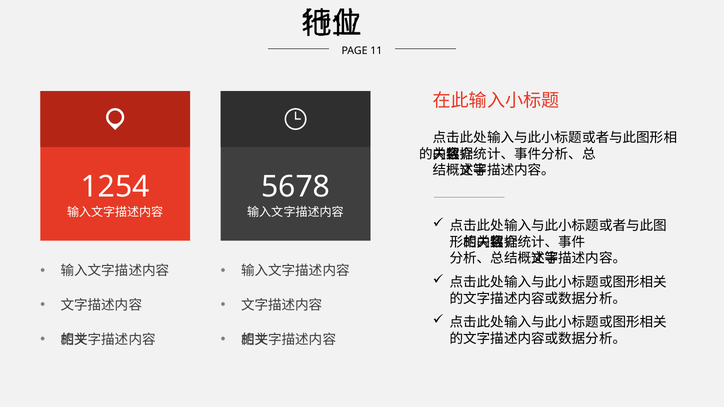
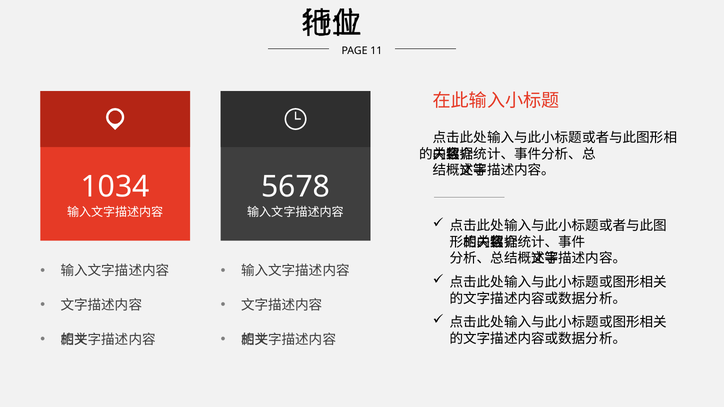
1254: 1254 -> 1034
